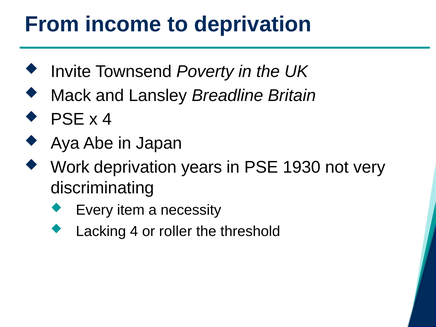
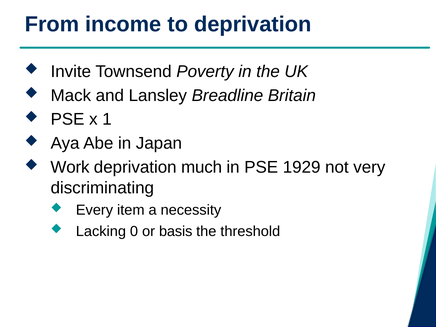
x 4: 4 -> 1
years: years -> much
1930: 1930 -> 1929
Lacking 4: 4 -> 0
roller: roller -> basis
